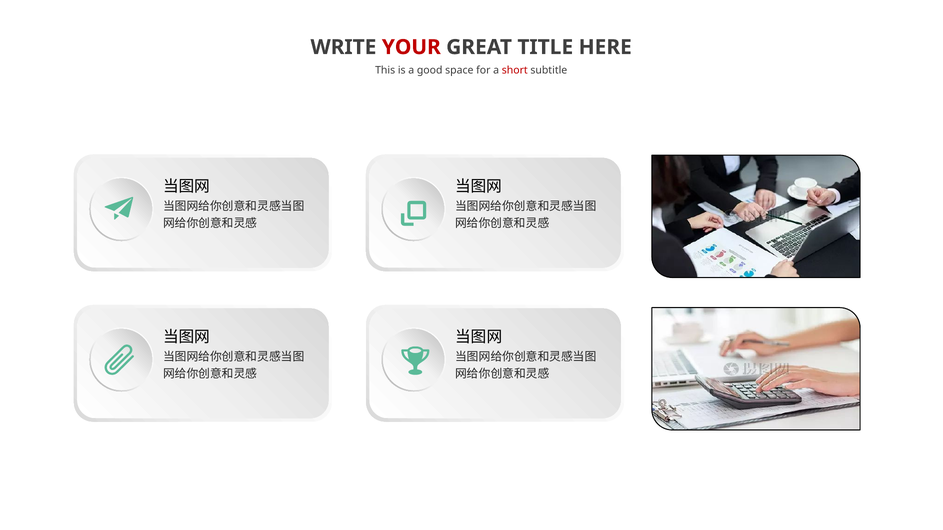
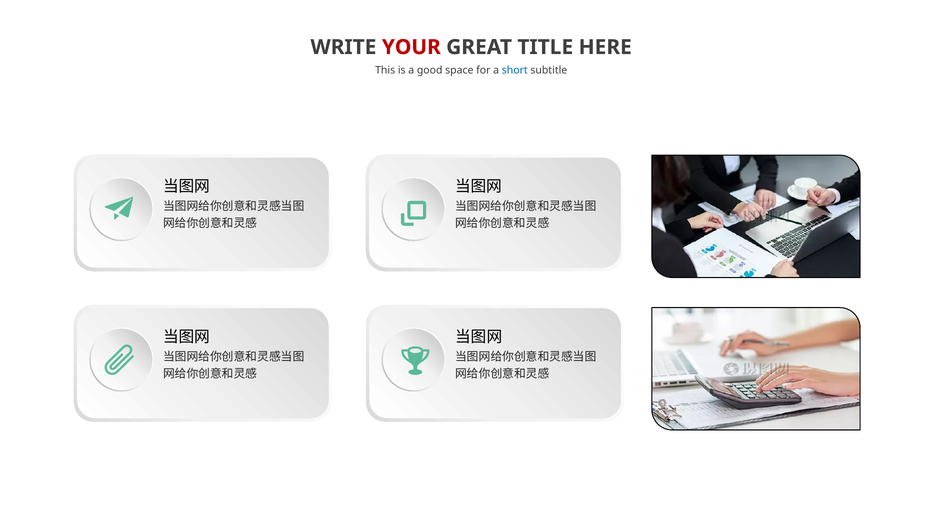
short colour: red -> blue
